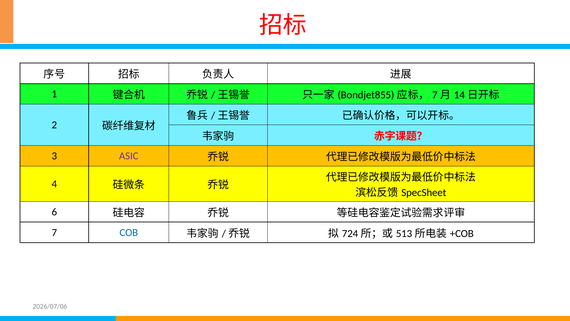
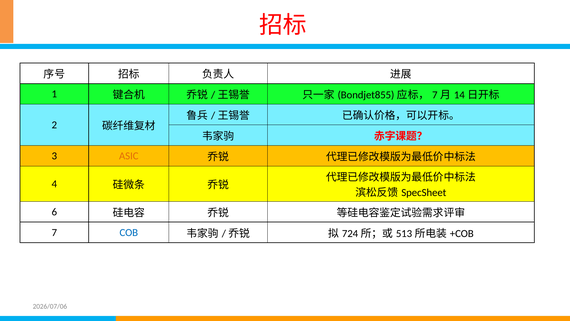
ASIC colour: purple -> orange
